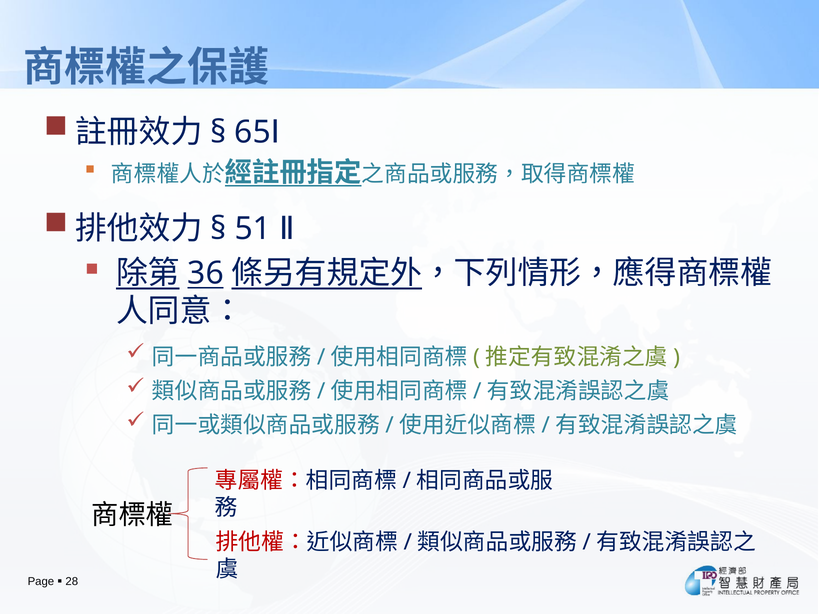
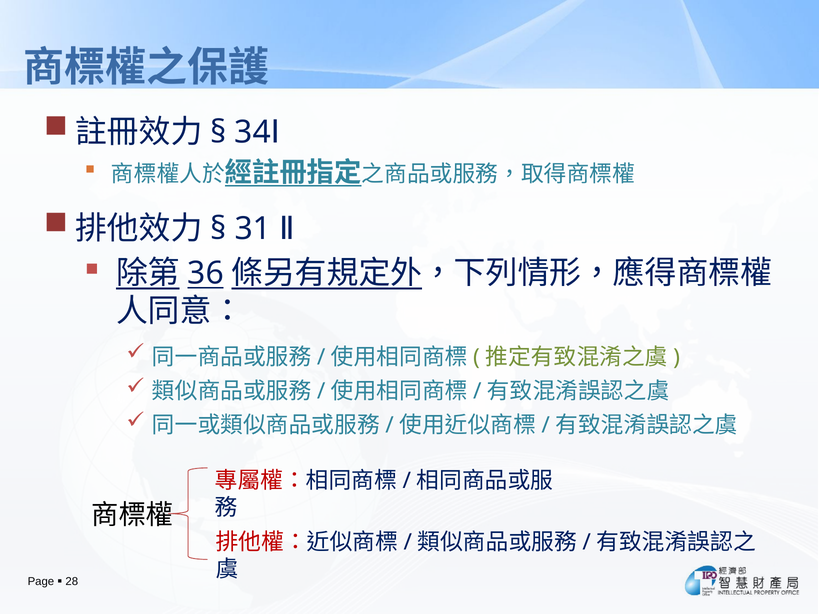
65: 65 -> 34
51: 51 -> 31
